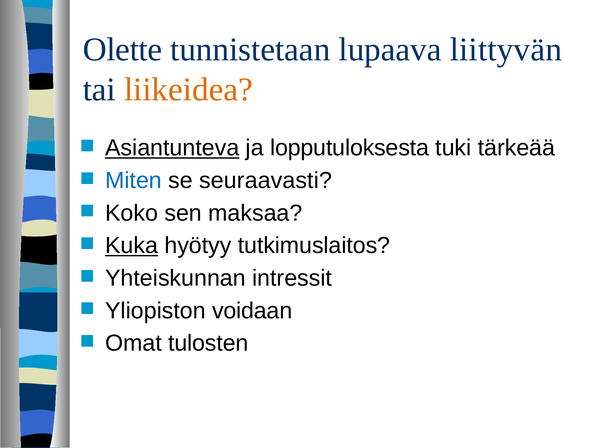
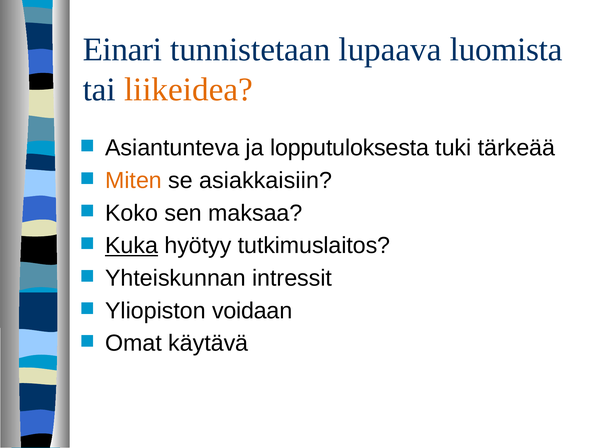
Olette: Olette -> Einari
liittyvän: liittyvän -> luomista
Asiantunteva underline: present -> none
Miten colour: blue -> orange
seuraavasti: seuraavasti -> asiakkaisiin
tulosten: tulosten -> käytävä
